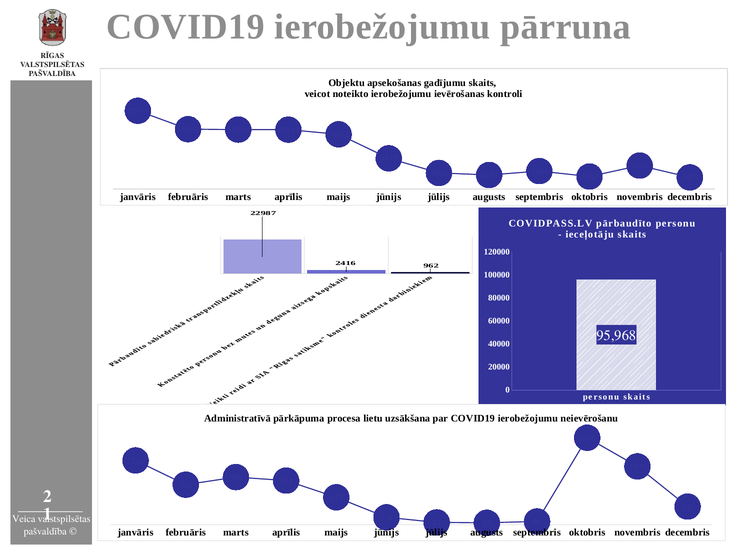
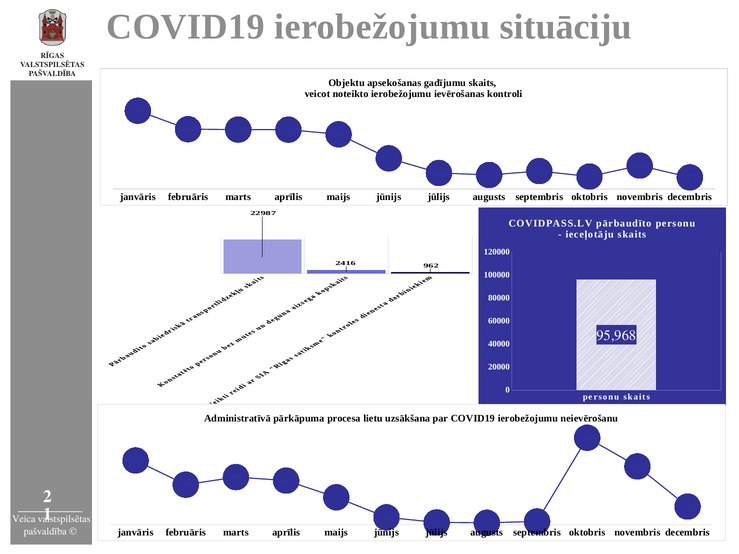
pārruna: pārruna -> situāciju
